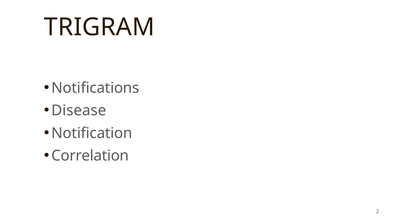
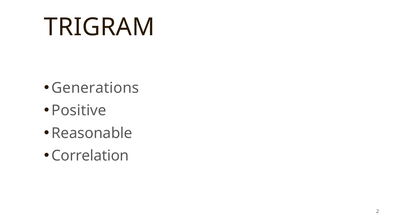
Notifications: Notifications -> Generations
Disease: Disease -> Positive
Notification: Notification -> Reasonable
